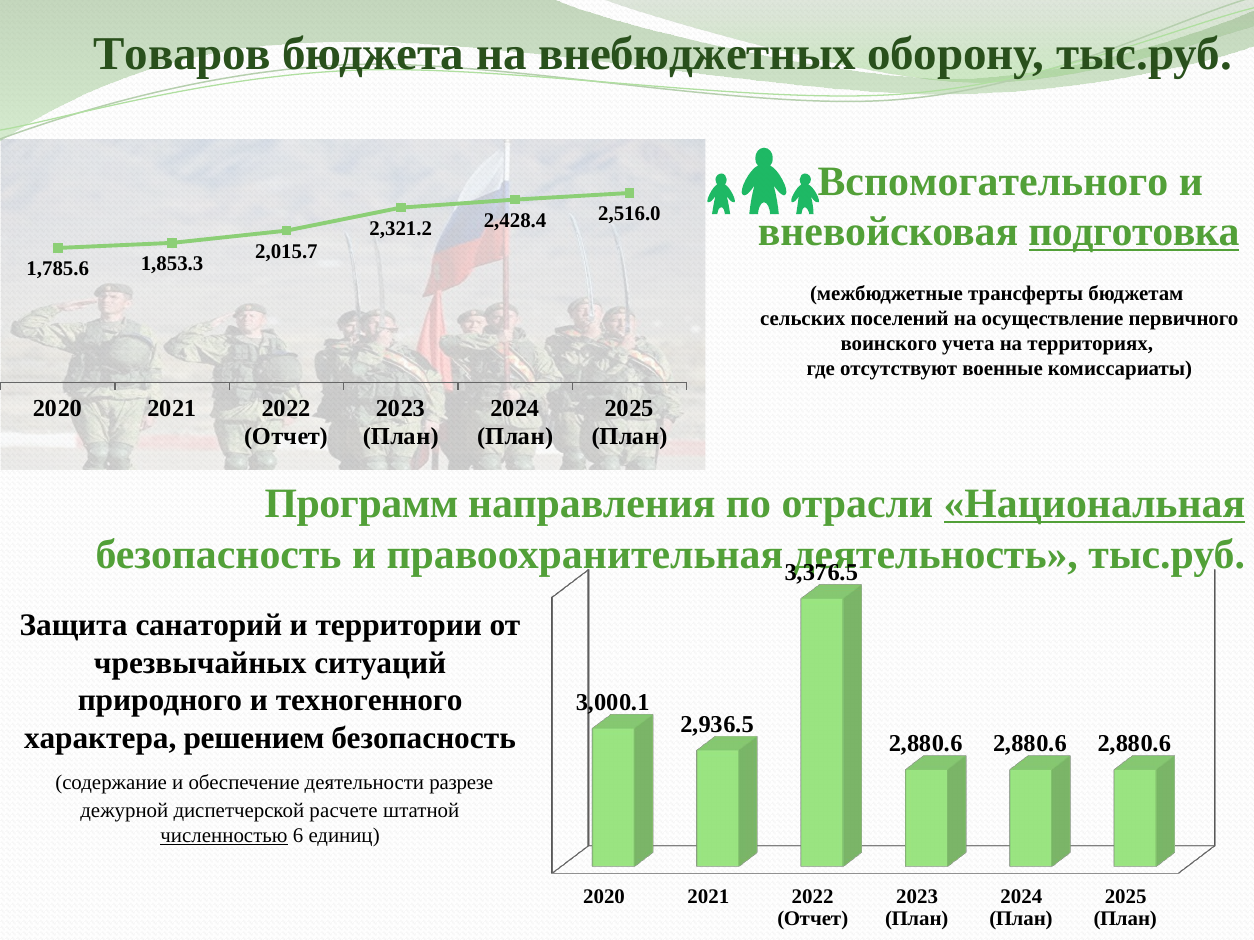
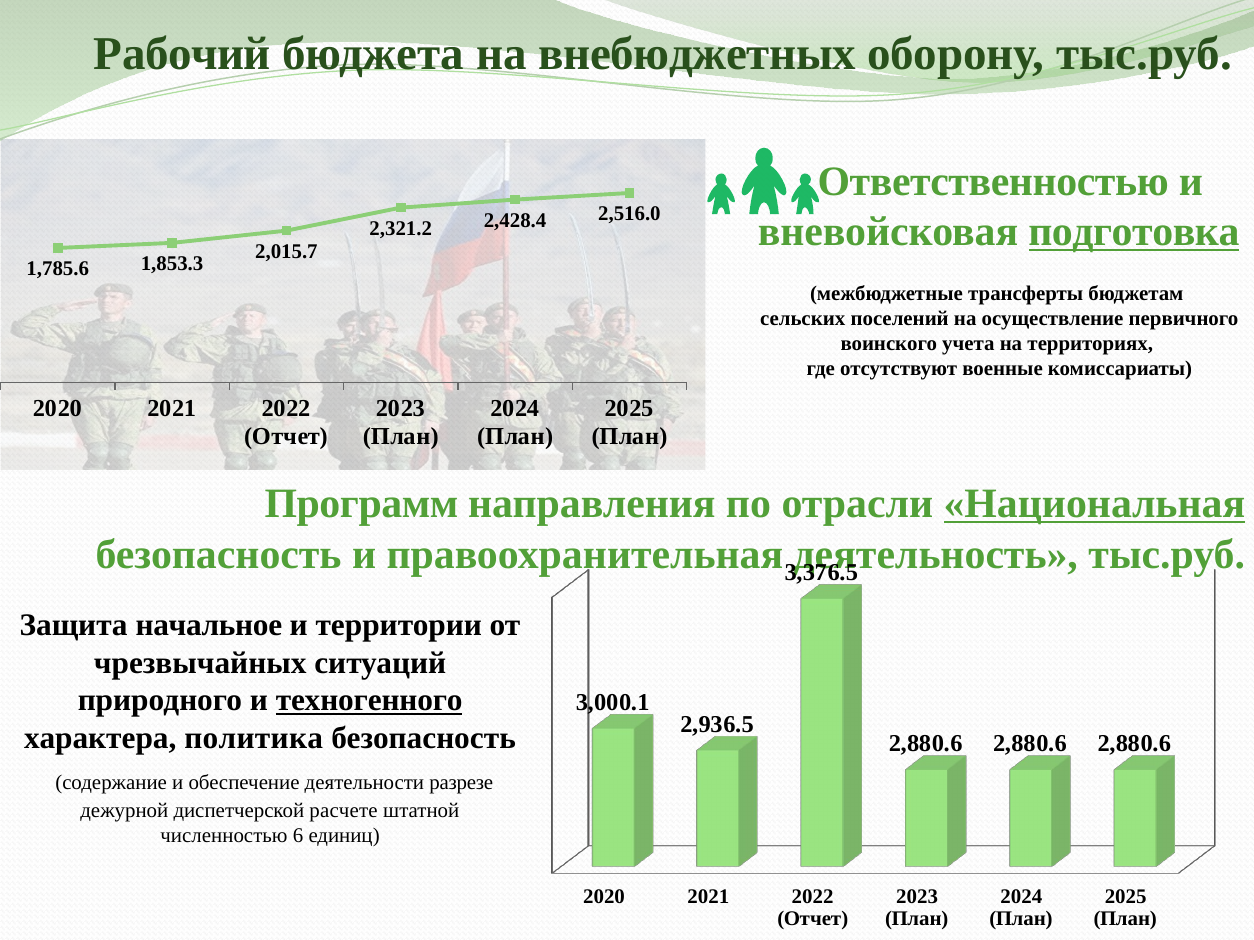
Товаров: Товаров -> Рабочий
Вспомогательного: Вспомогательного -> Ответственностью
санаторий: санаторий -> начальное
техногенного underline: none -> present
решением: решением -> политика
численностью underline: present -> none
